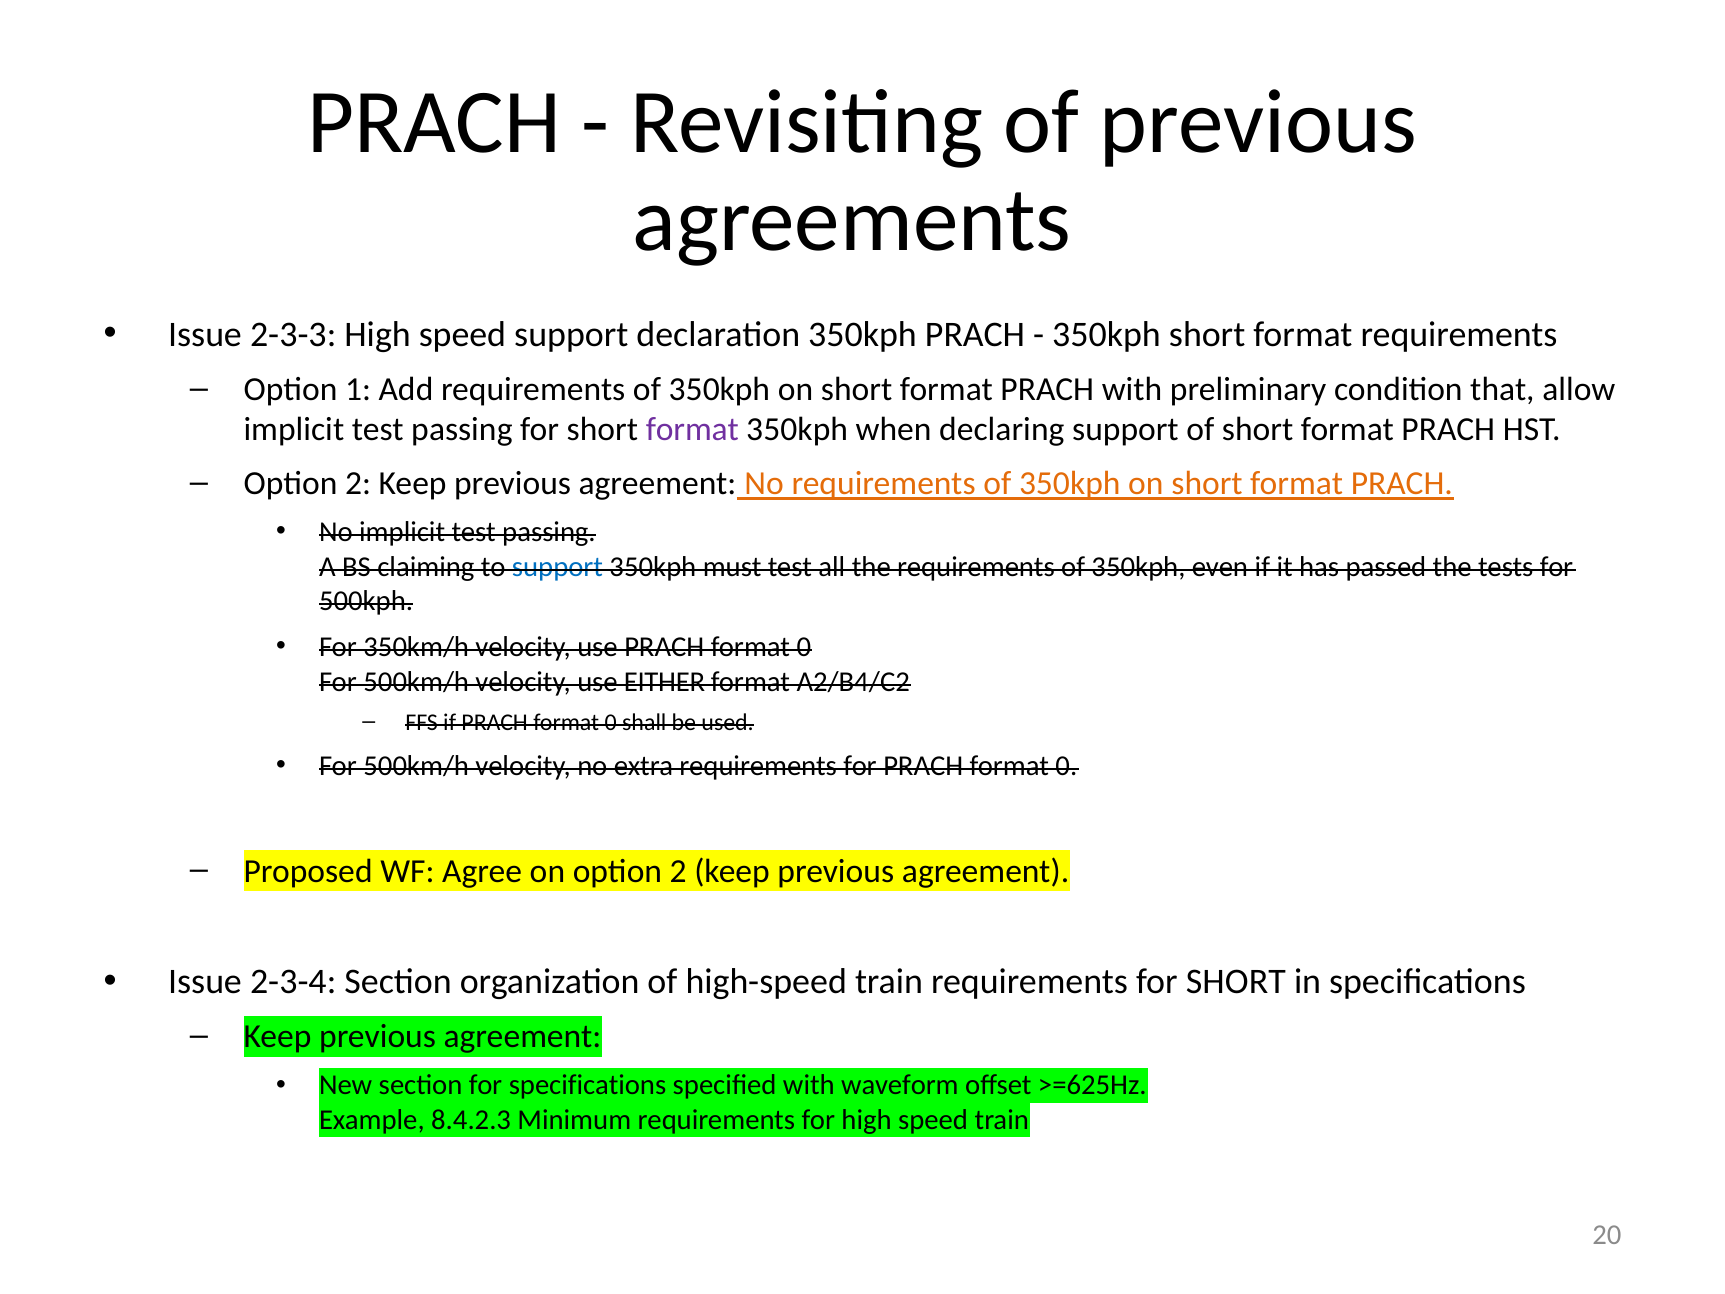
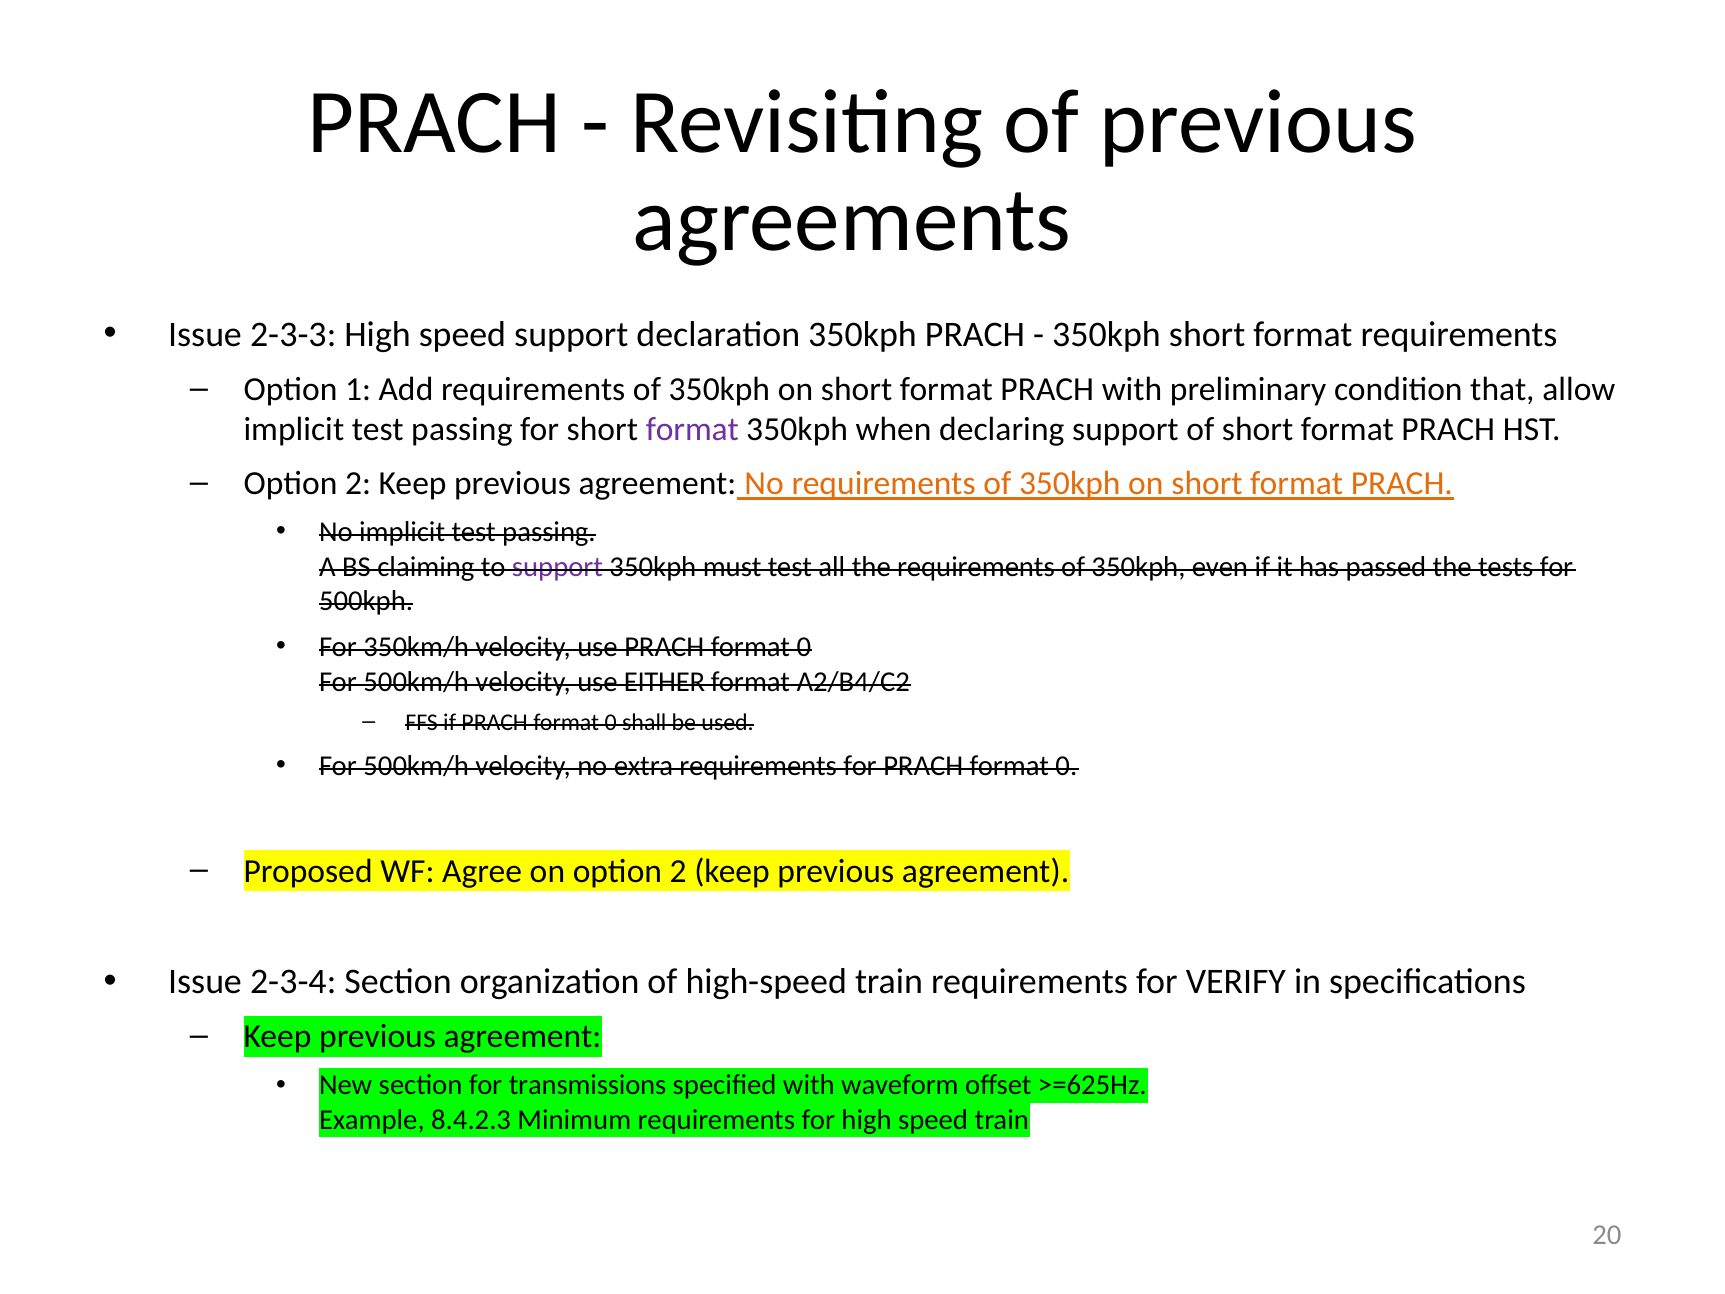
support at (557, 567) colour: blue -> purple
requirements for SHORT: SHORT -> VERIFY
for specifications: specifications -> transmissions
